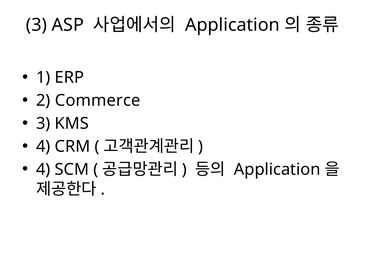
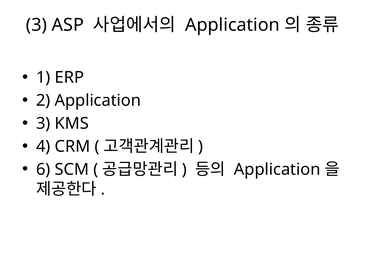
2 Commerce: Commerce -> Application
4 at (43, 170): 4 -> 6
